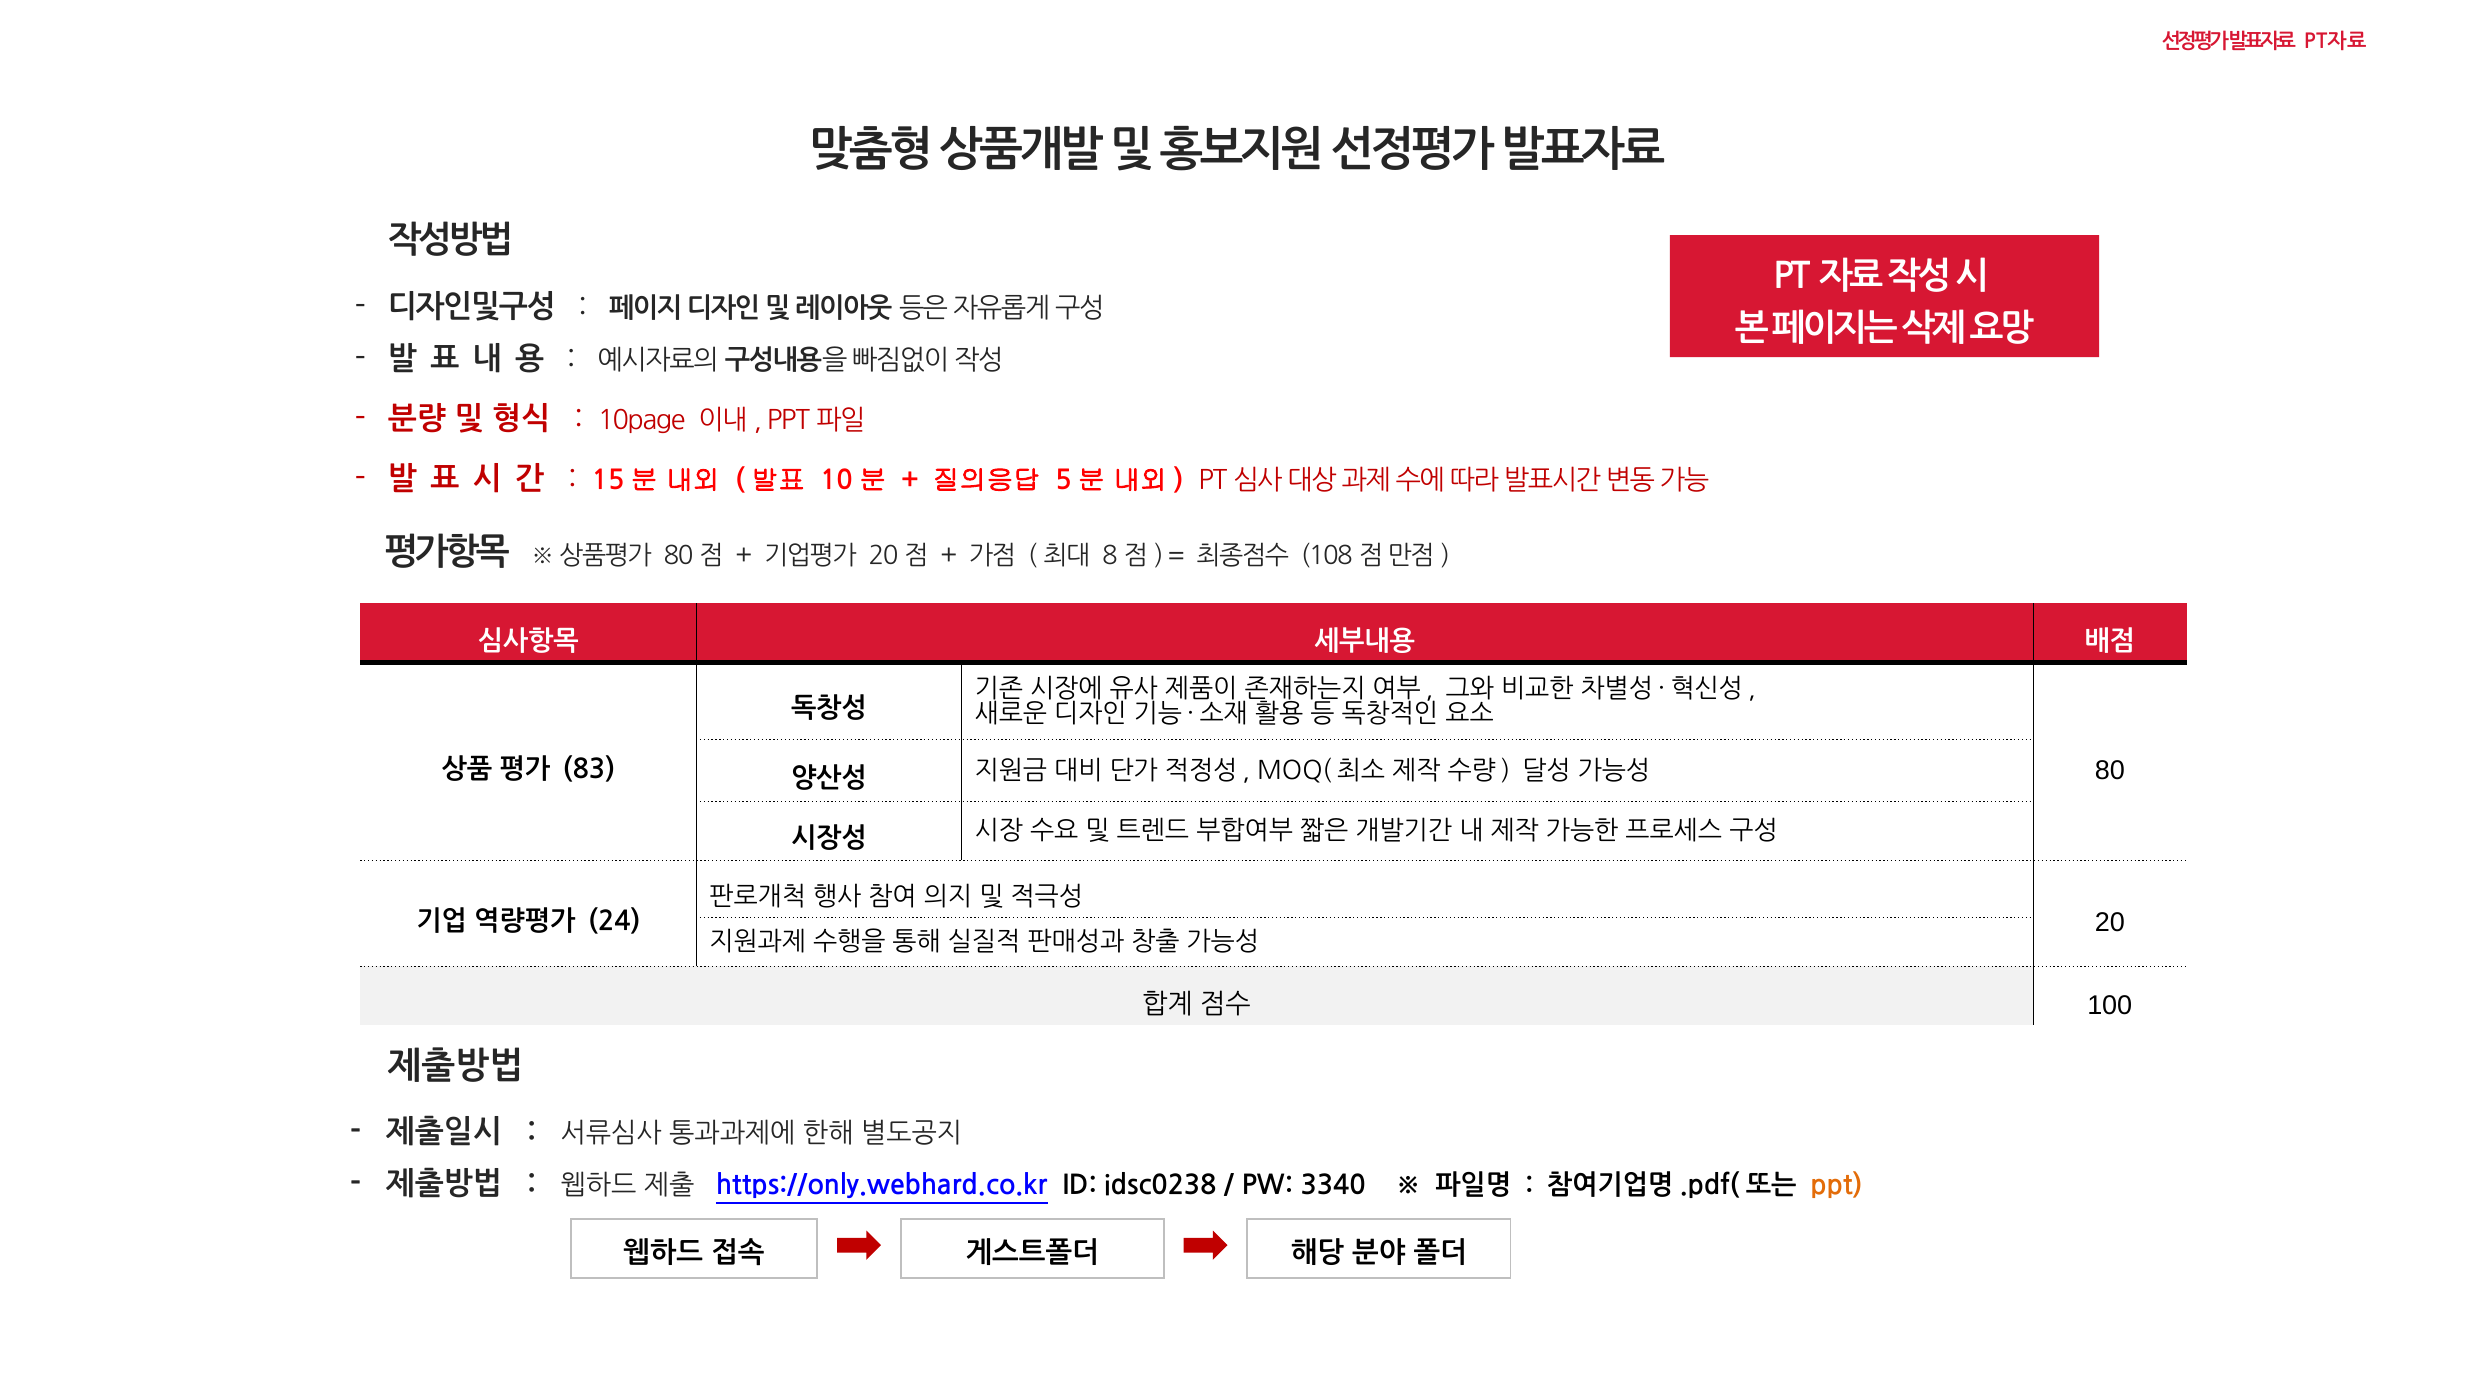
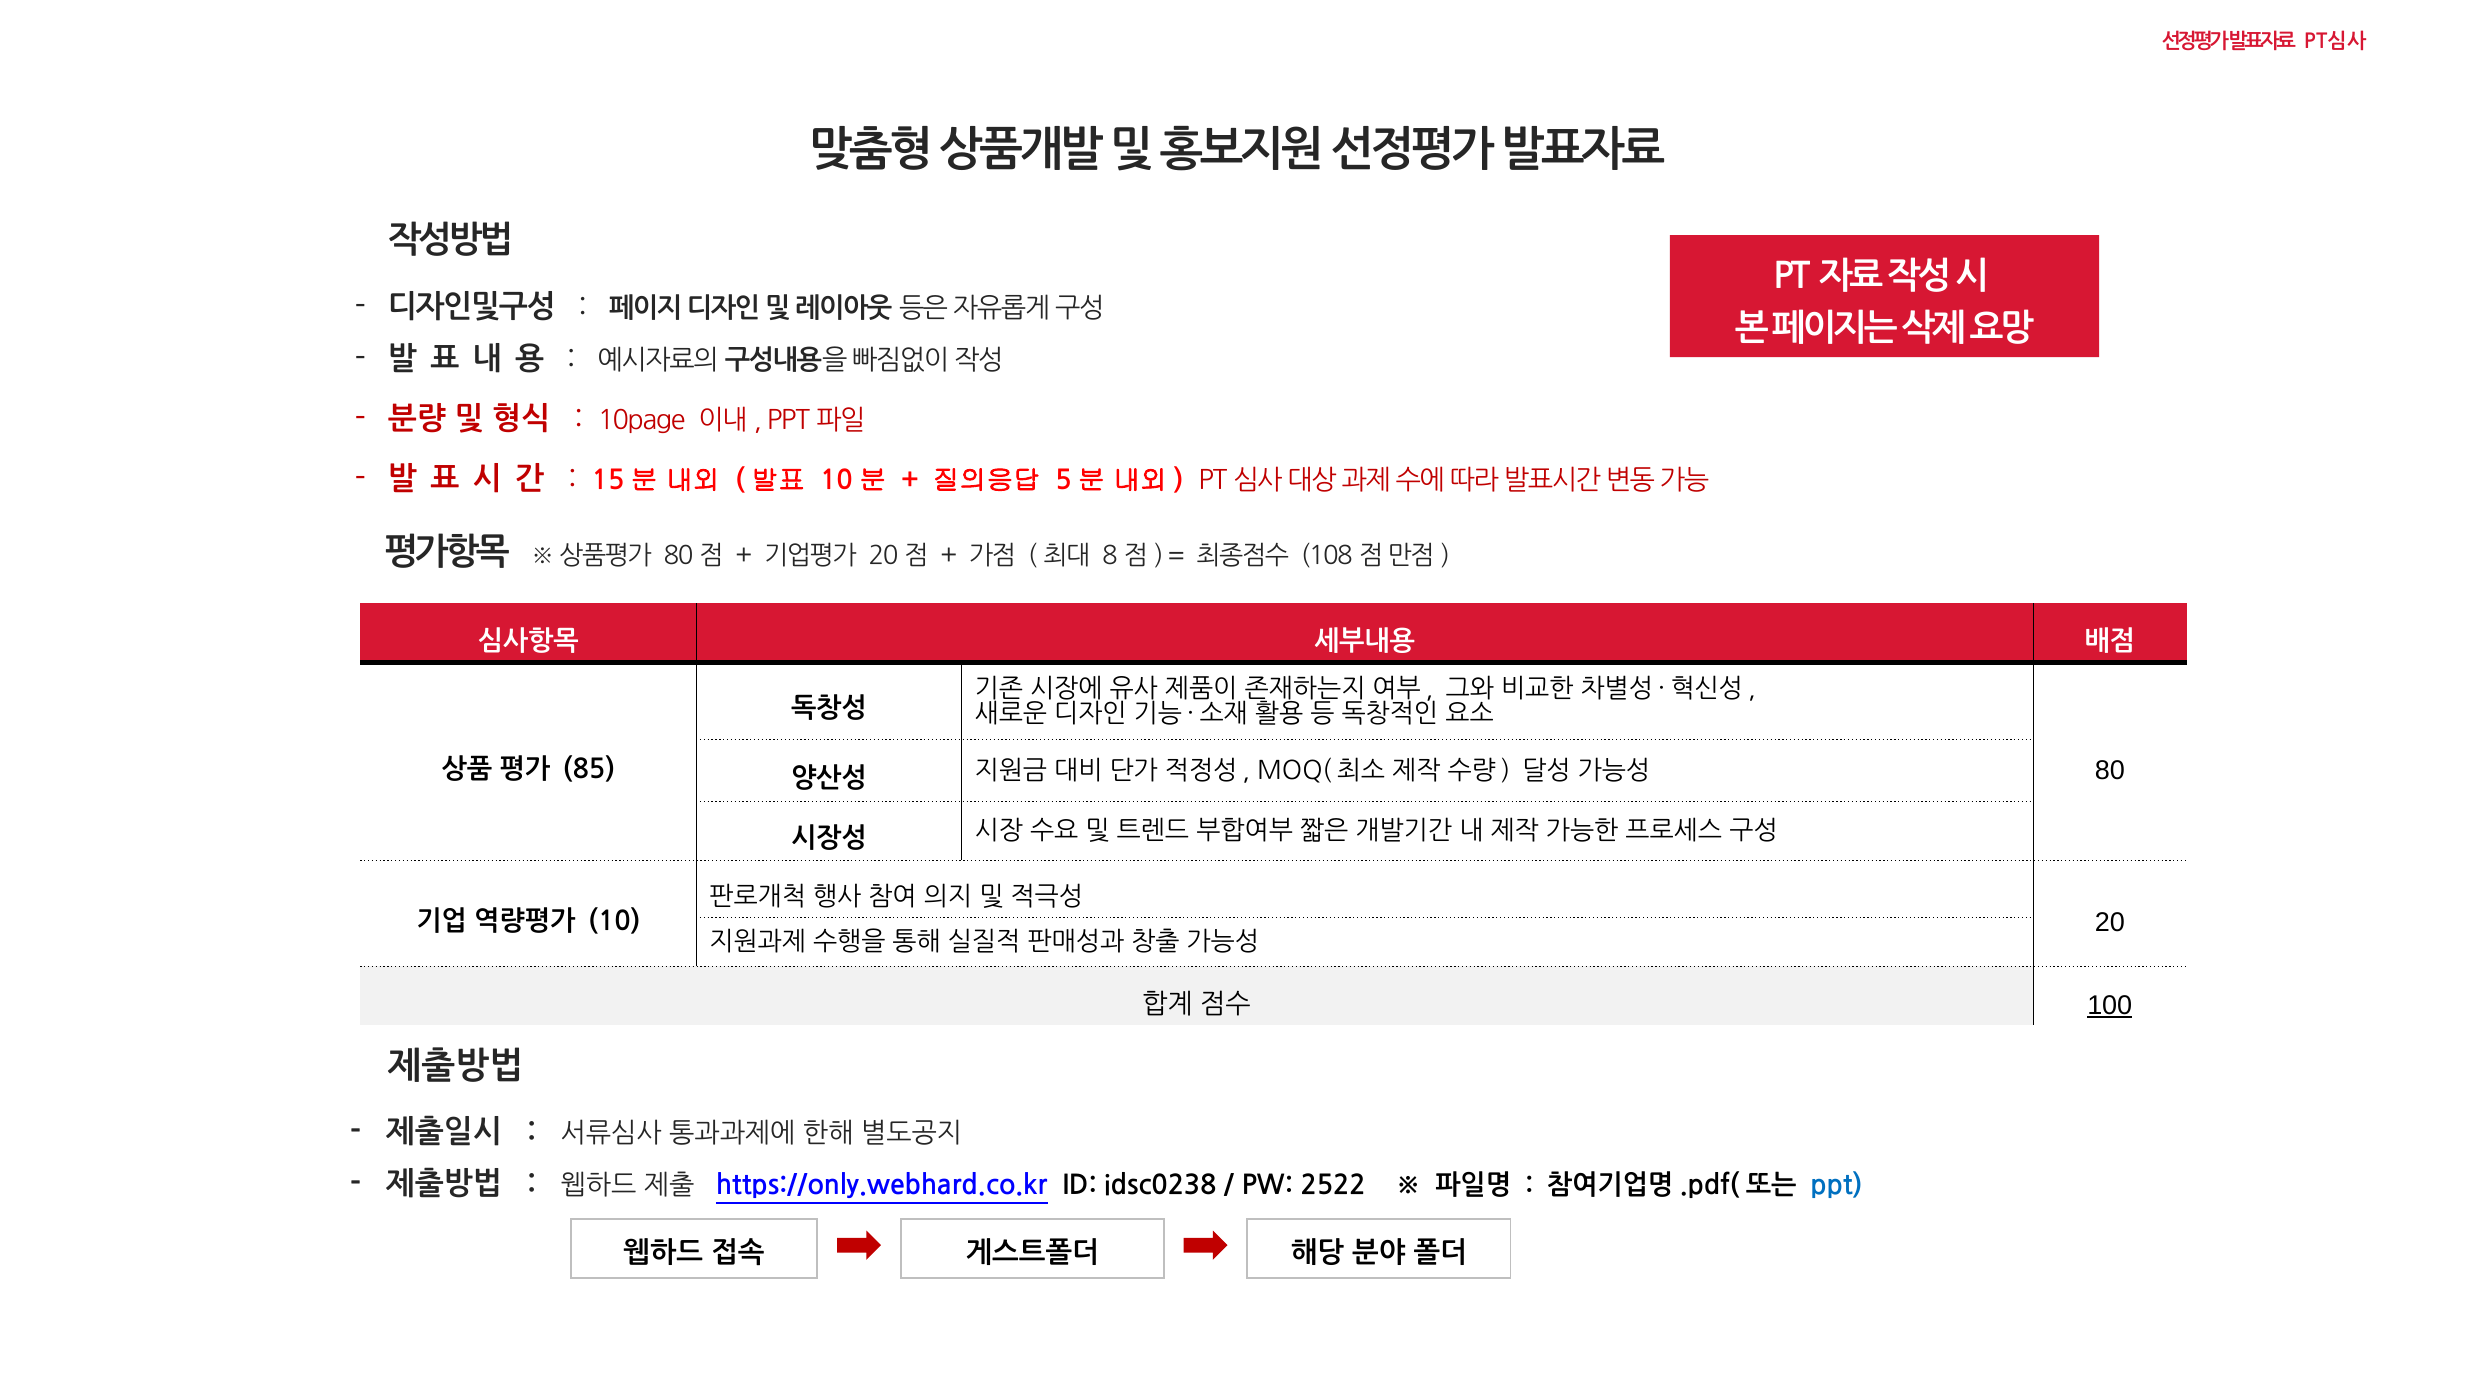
PT자료 at (2335, 42): PT자료 -> PT심사
83: 83 -> 85
24: 24 -> 10
100 underline: none -> present
3340: 3340 -> 2522
ppt colour: orange -> blue
